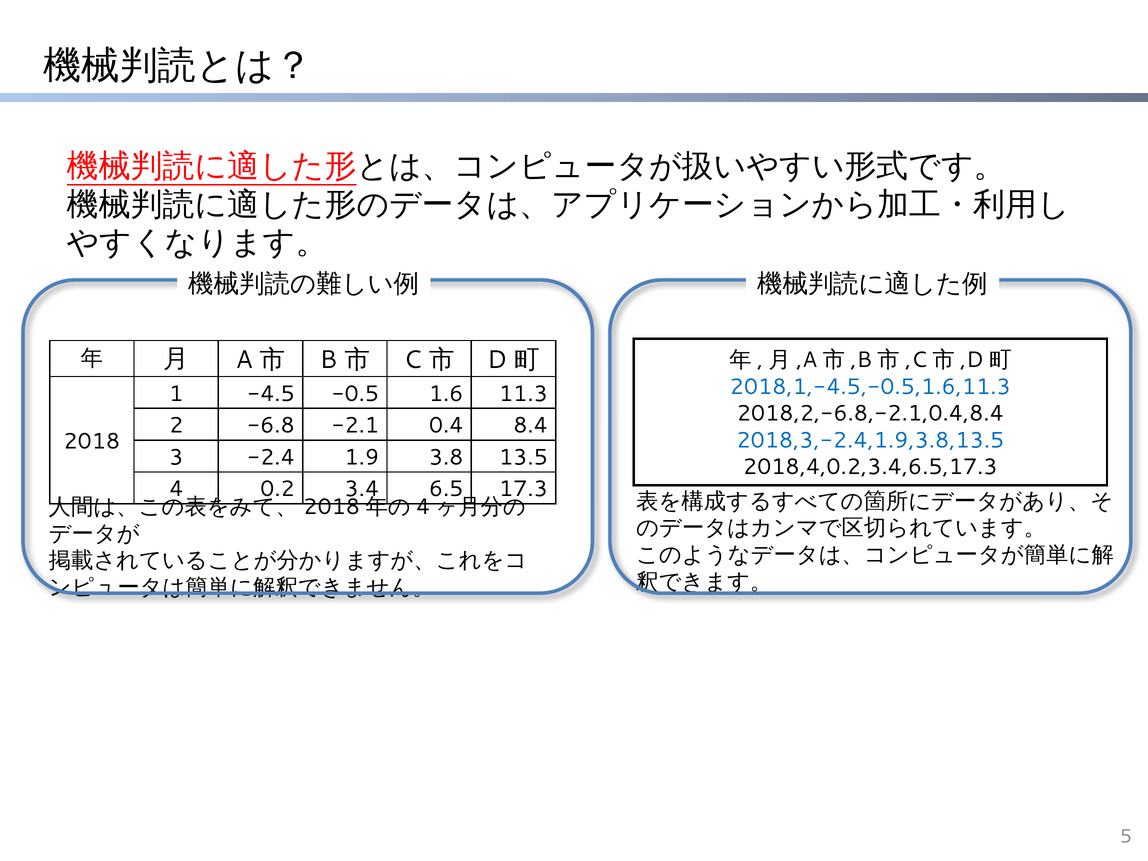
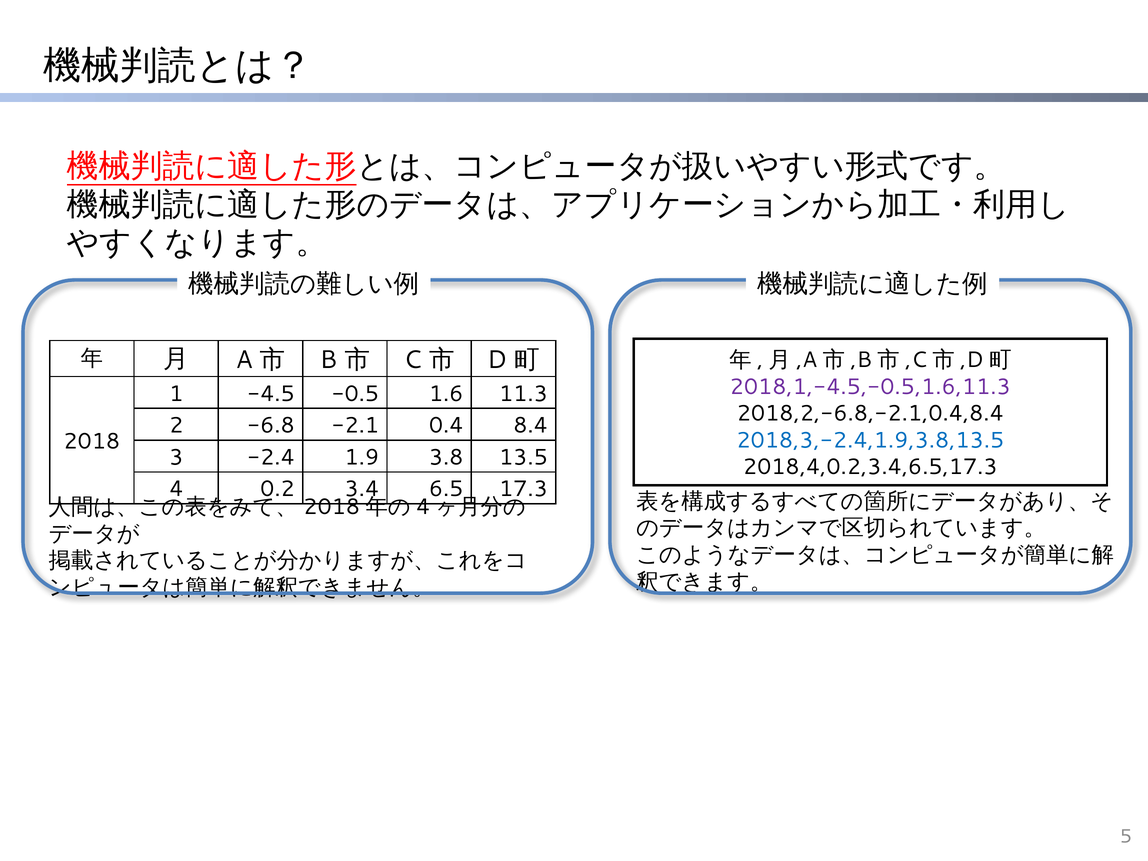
2018,1,-4.5,-0.5,1.6,11.3 colour: blue -> purple
